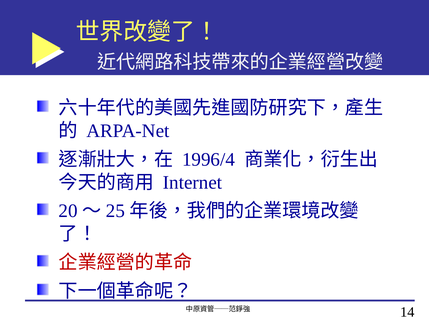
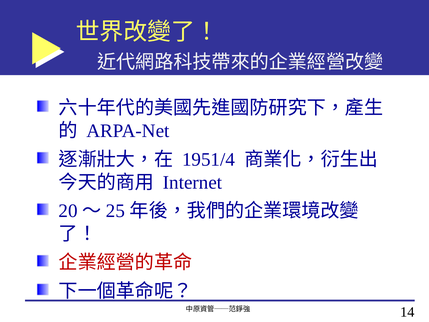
1996/4: 1996/4 -> 1951/4
